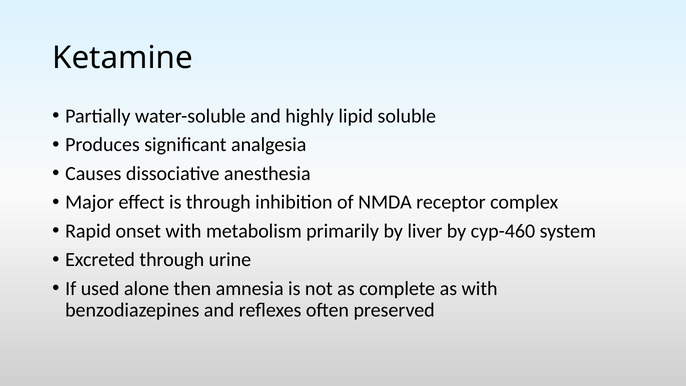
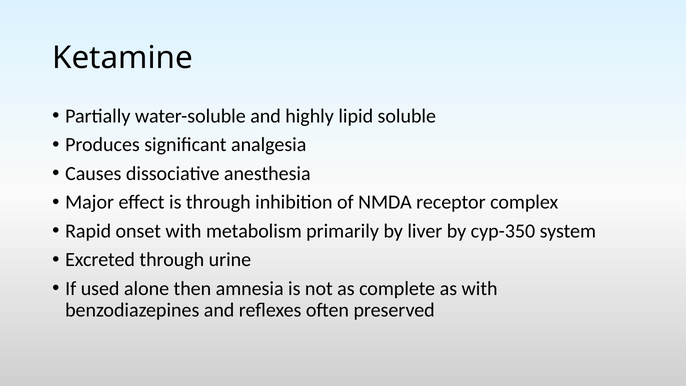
cyp-460: cyp-460 -> cyp-350
